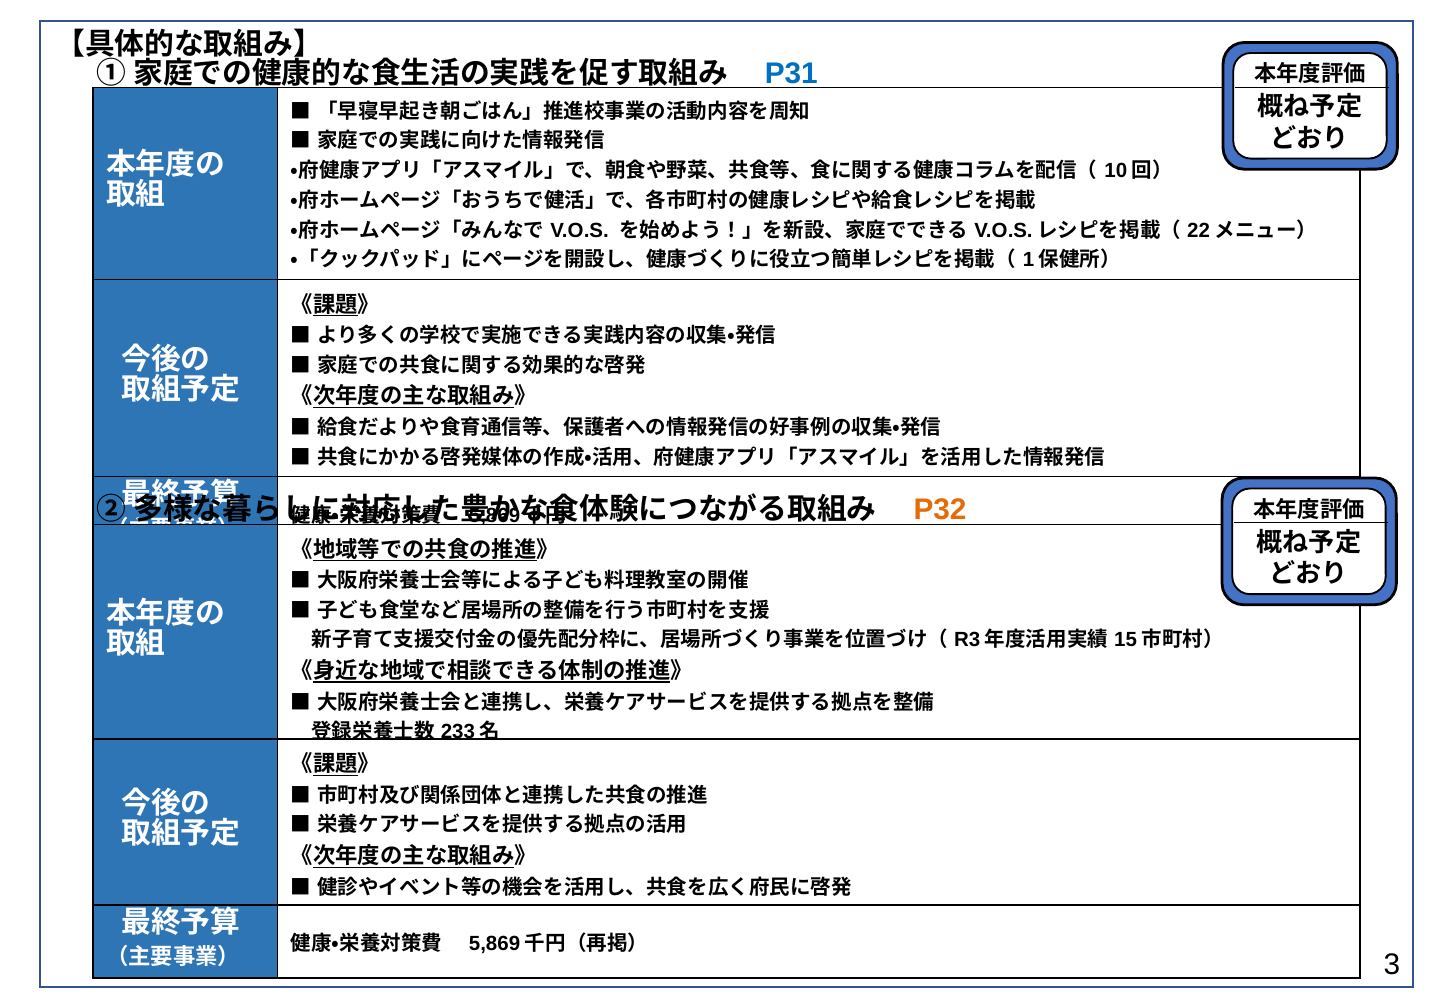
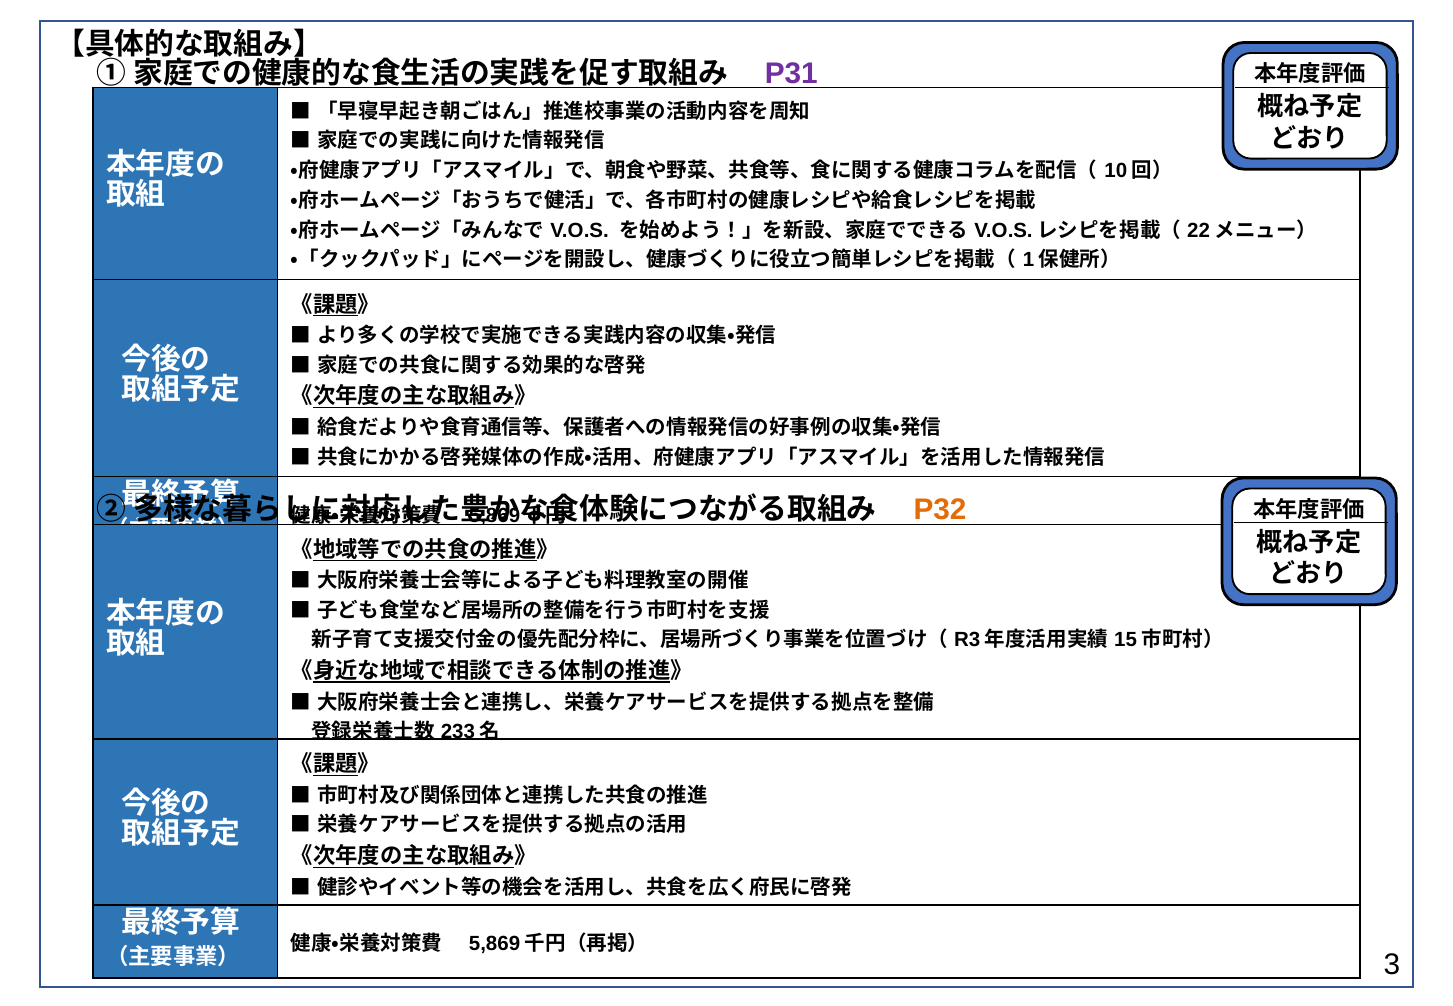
P31 colour: blue -> purple
